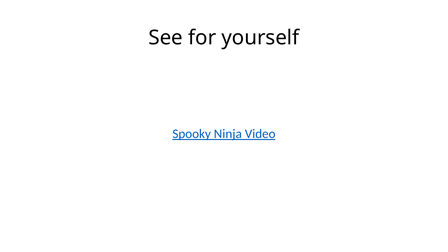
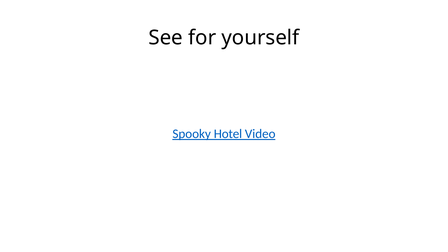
Ninja: Ninja -> Hotel
